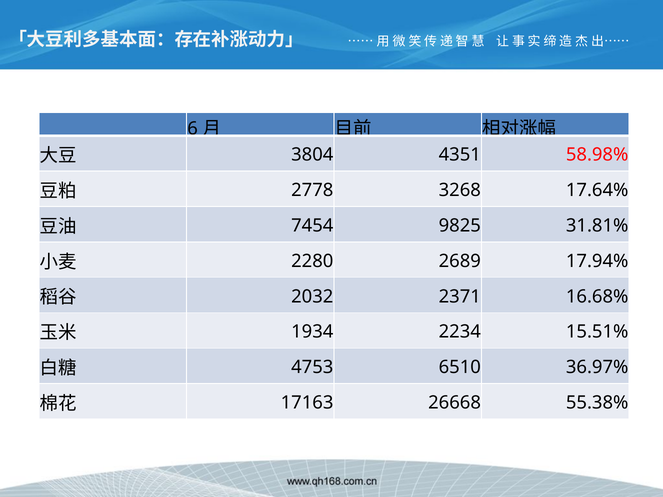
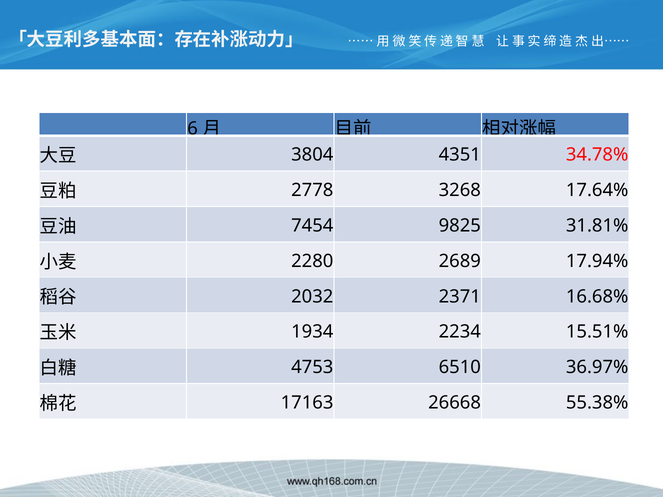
58.98%: 58.98% -> 34.78%
